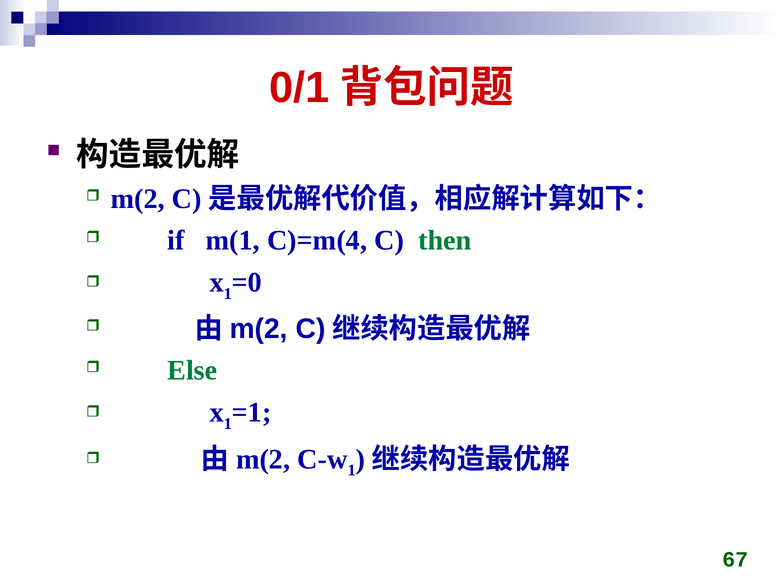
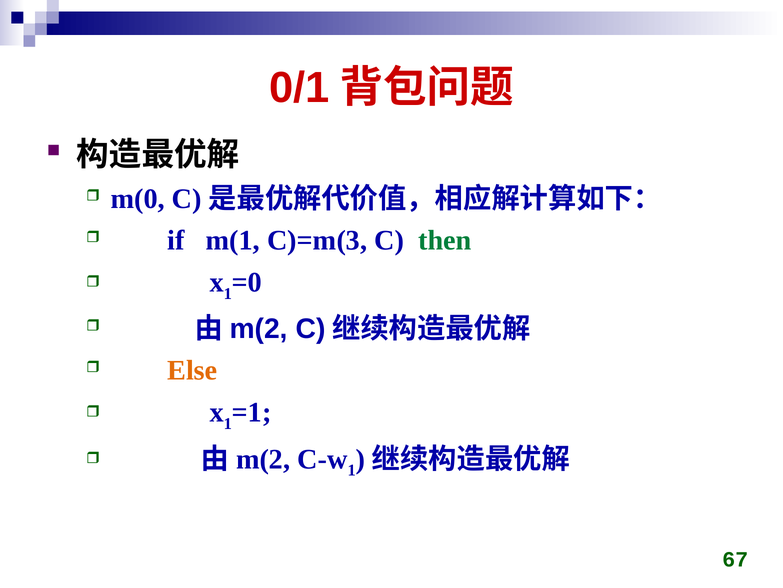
m(2 at (138, 199): m(2 -> m(0
C)=m(4: C)=m(4 -> C)=m(3
Else colour: green -> orange
